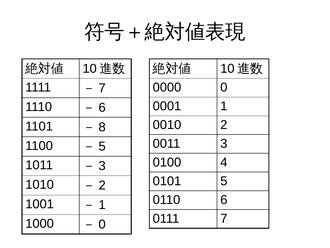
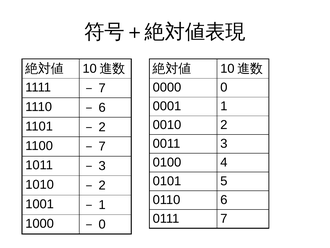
8 at (102, 127): 8 -> 2
5 at (102, 146): 5 -> 7
